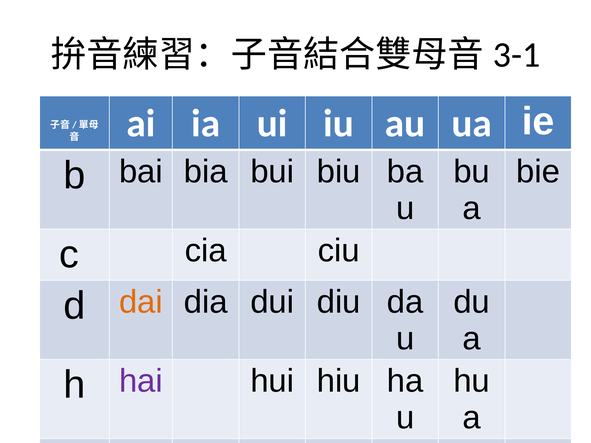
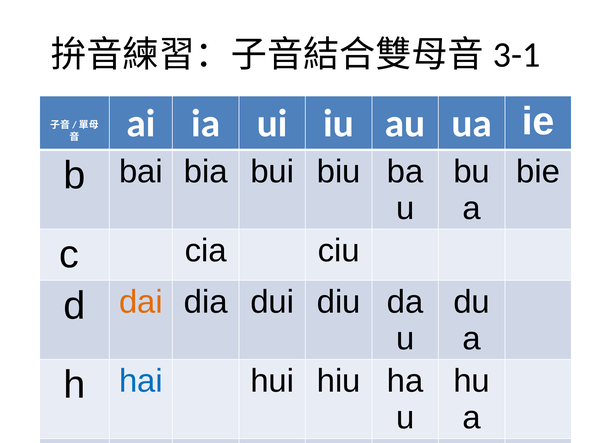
hai colour: purple -> blue
